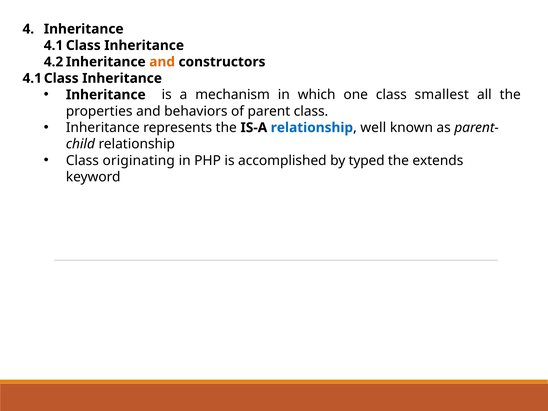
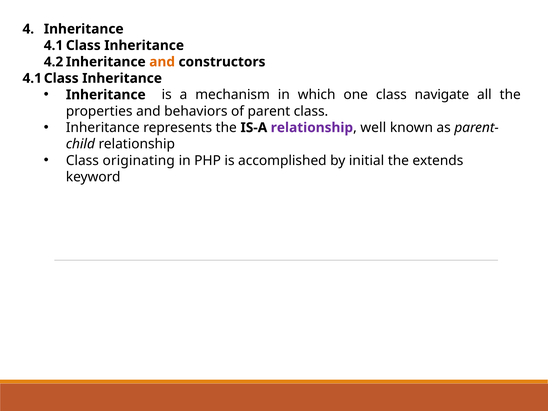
smallest: smallest -> navigate
relationship at (312, 128) colour: blue -> purple
typed: typed -> initial
